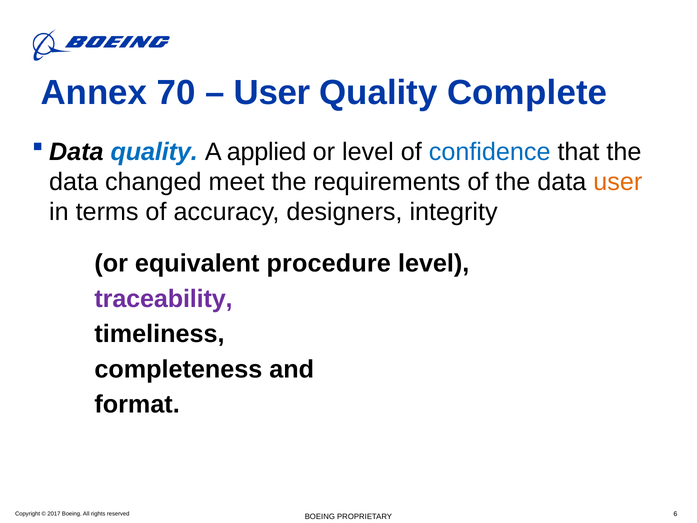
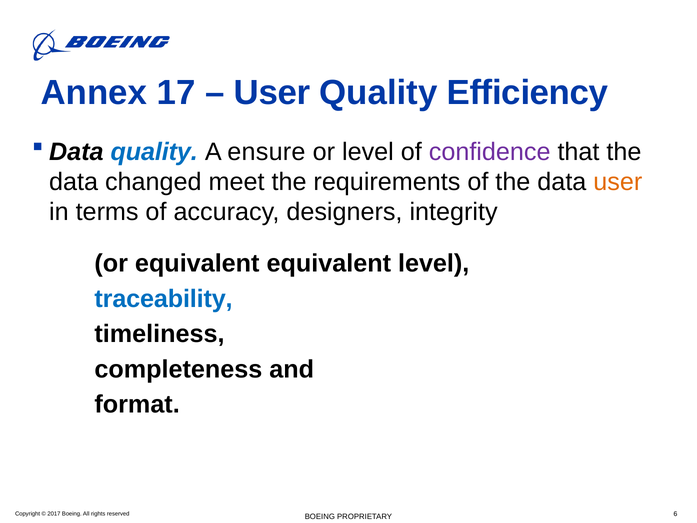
70: 70 -> 17
Complete: Complete -> Efficiency
applied: applied -> ensure
confidence colour: blue -> purple
equivalent procedure: procedure -> equivalent
traceability colour: purple -> blue
